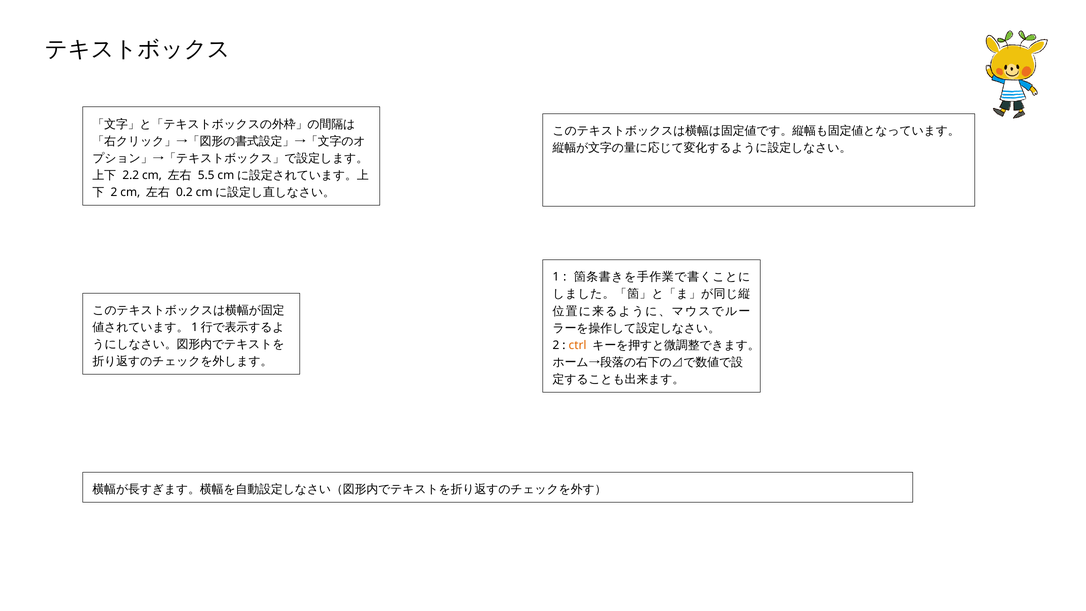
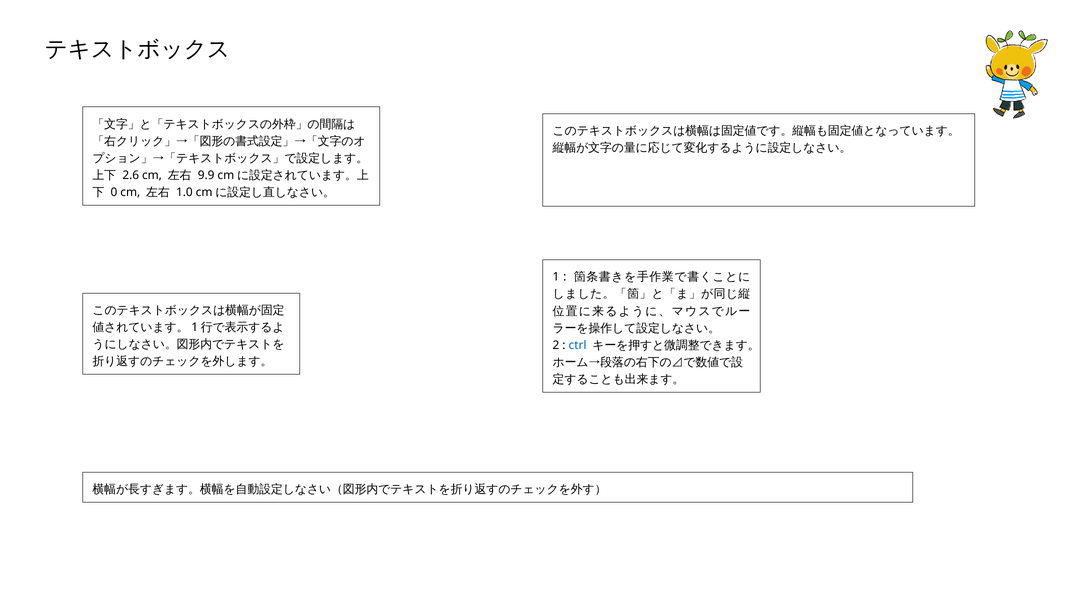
2.2: 2.2 -> 2.6
5.5: 5.5 -> 9.9
2 at (114, 192): 2 -> 0
0.2: 0.2 -> 1.0
ctrl colour: orange -> blue
